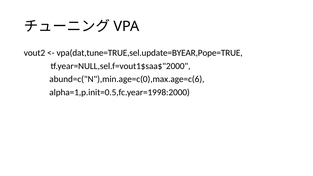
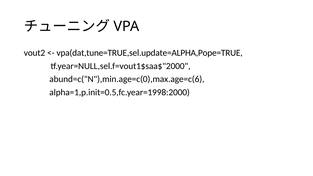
vpa(dat,tune=TRUE,sel.update=BYEAR,Pope=TRUE: vpa(dat,tune=TRUE,sel.update=BYEAR,Pope=TRUE -> vpa(dat,tune=TRUE,sel.update=ALPHA,Pope=TRUE
